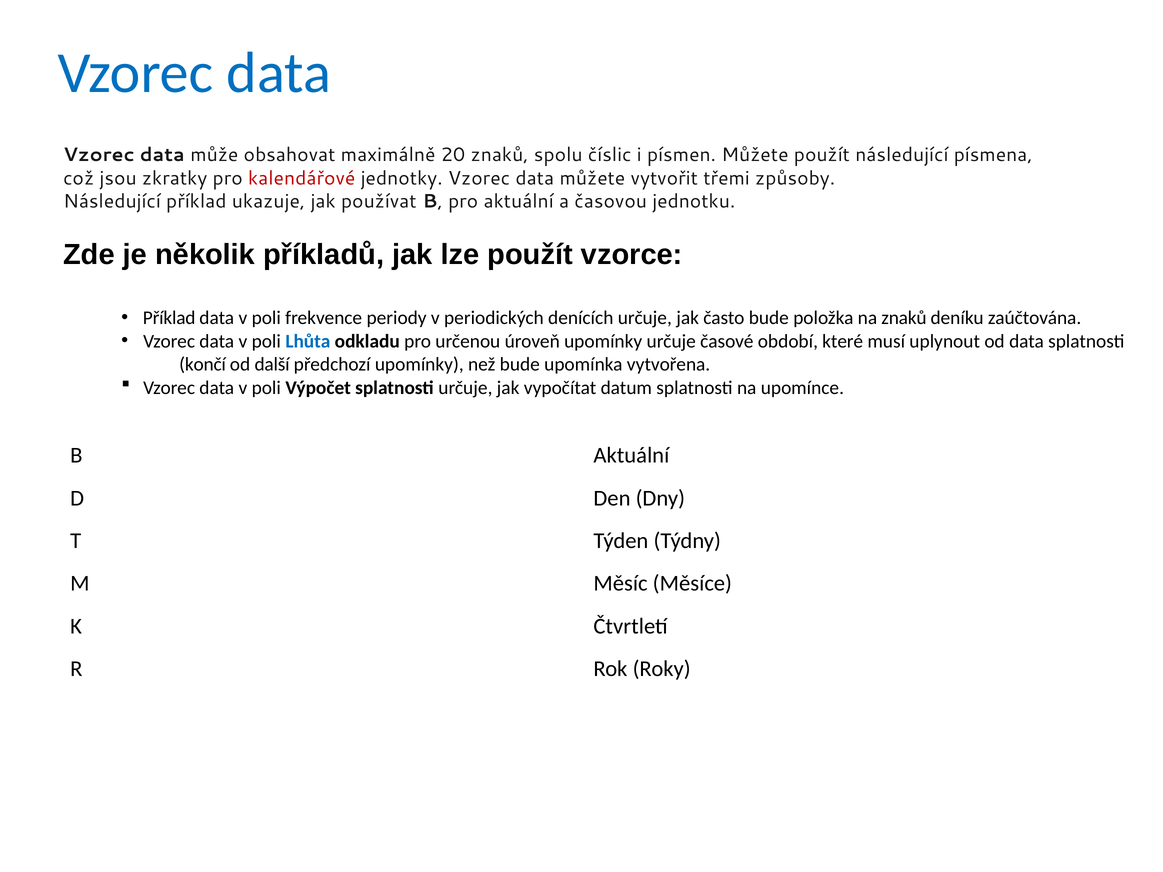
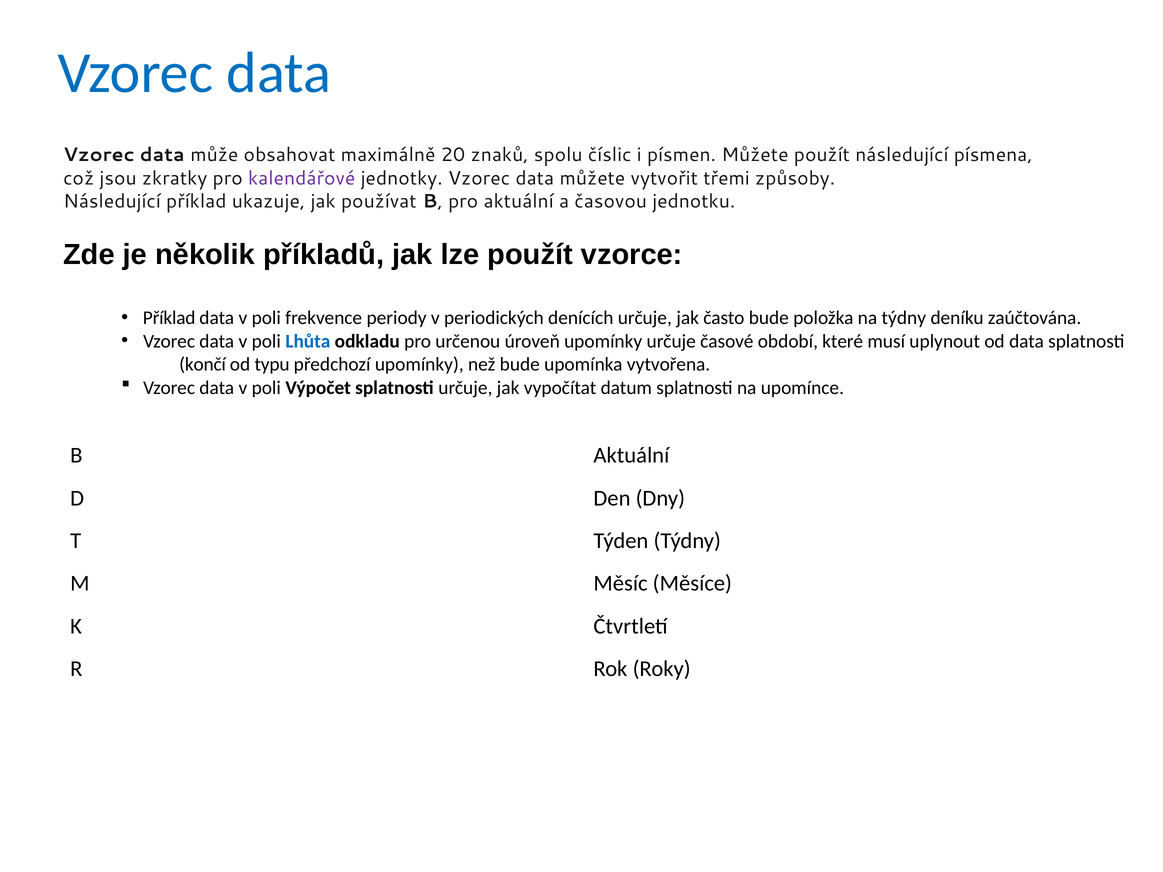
kalendářové colour: red -> purple
na znaků: znaků -> týdny
další: další -> typu
